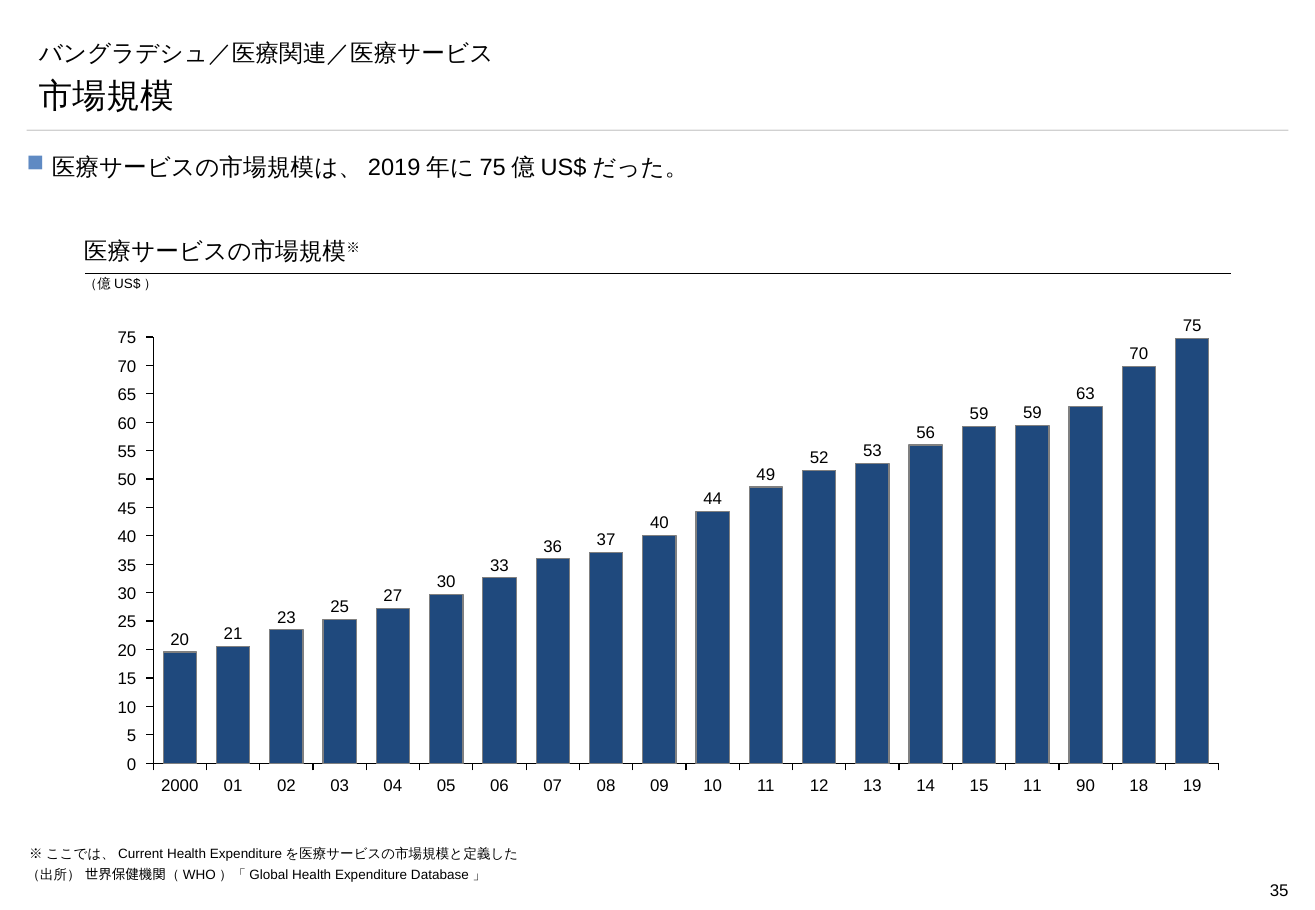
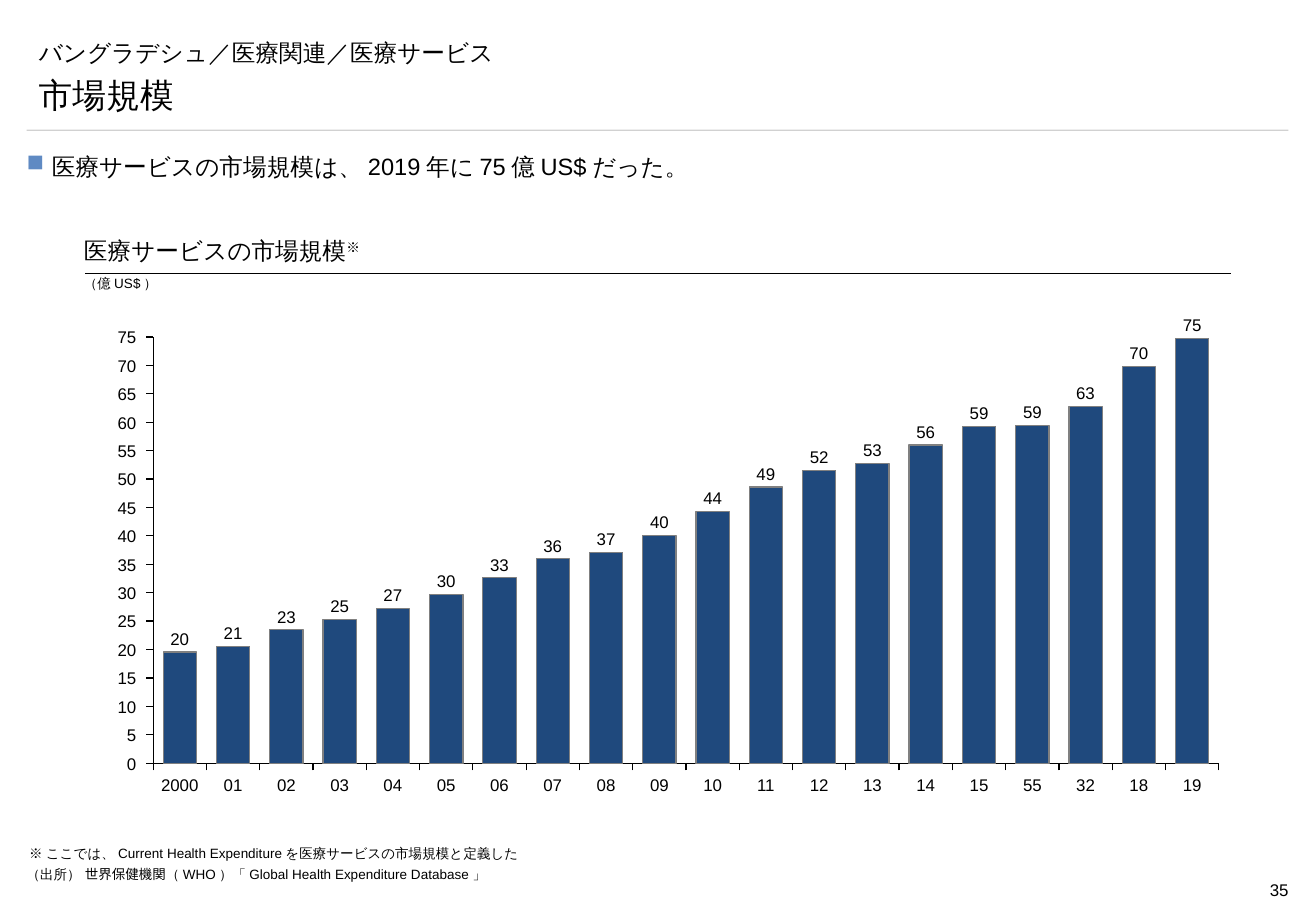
06 11: 11 -> 55
90: 90 -> 32
